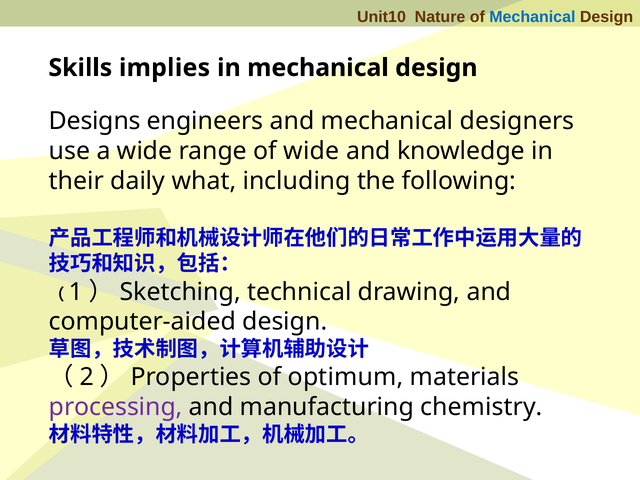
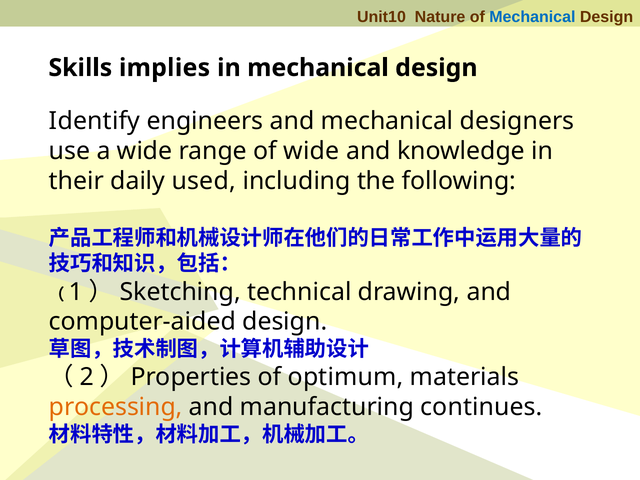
Designs: Designs -> Identify
what: what -> used
processing colour: purple -> orange
chemistry: chemistry -> continues
